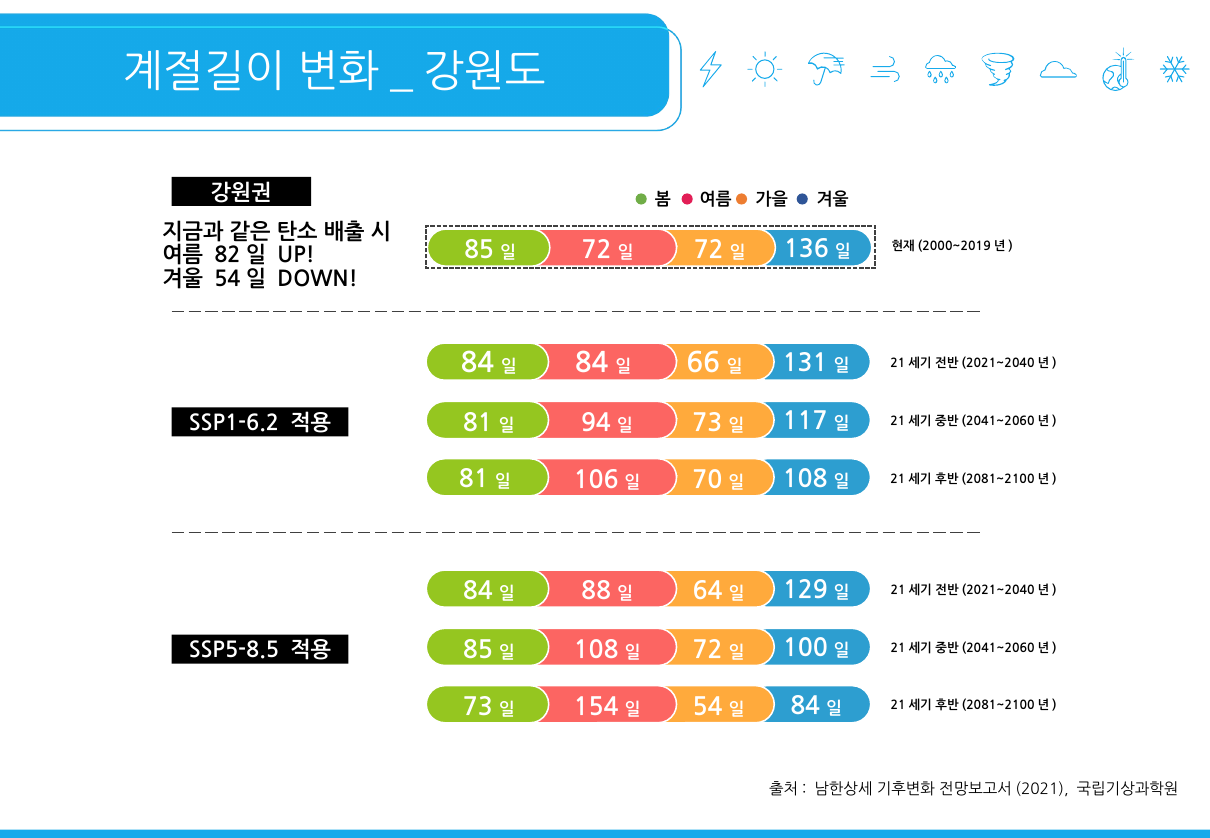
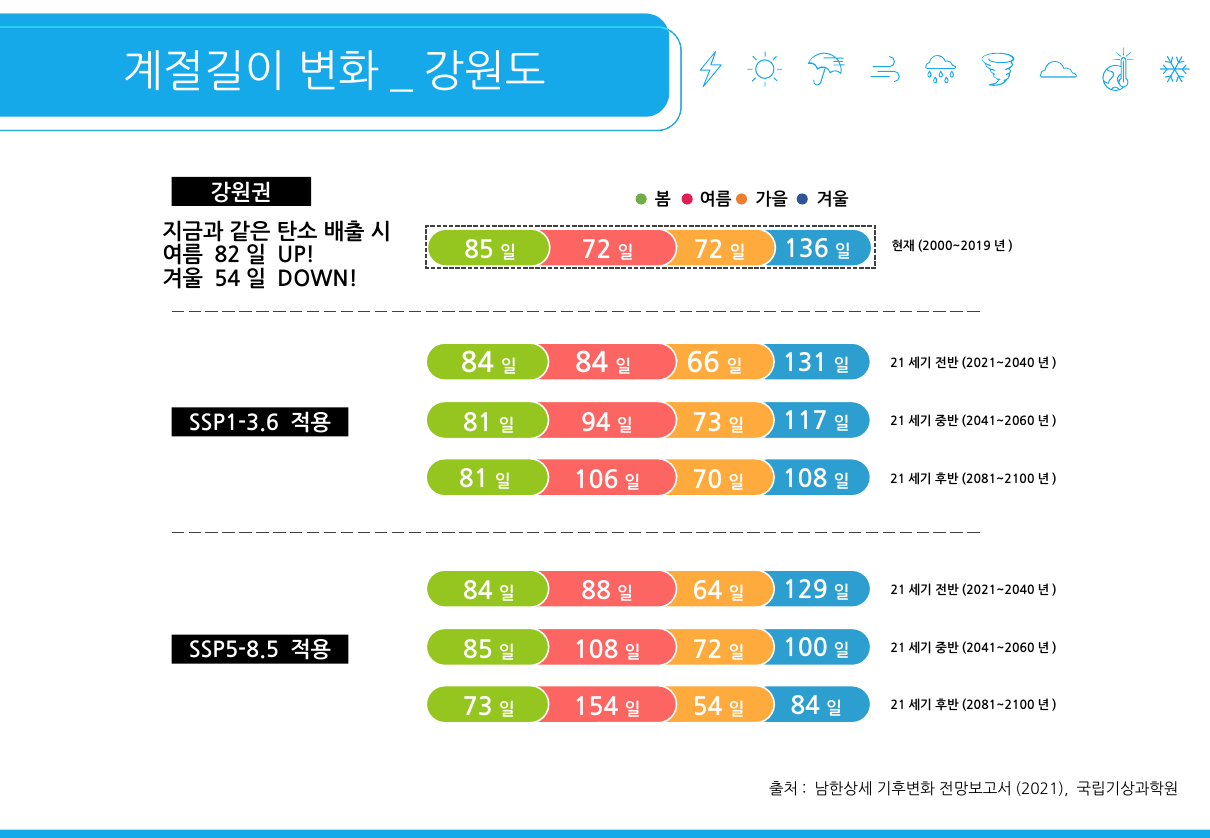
SSP1-6.2: SSP1-6.2 -> SSP1-3.6
